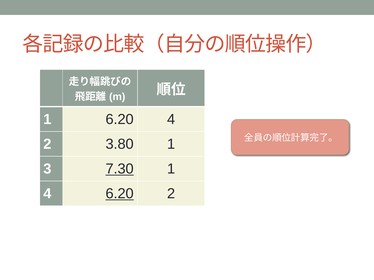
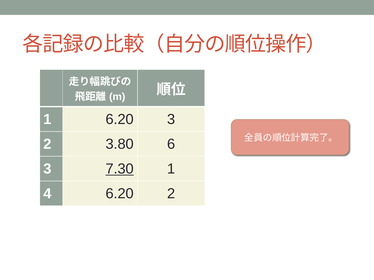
6.20 4: 4 -> 3
3.80 1: 1 -> 6
6.20 at (120, 194) underline: present -> none
